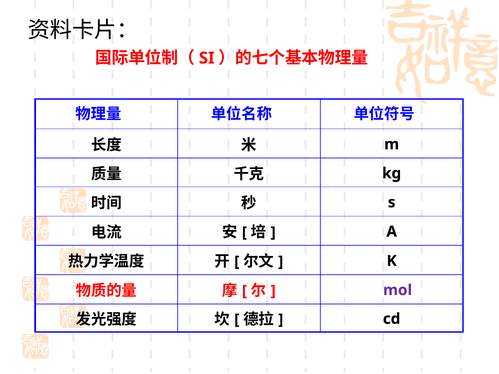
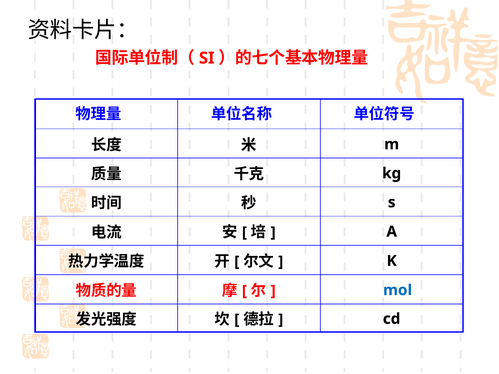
mol colour: purple -> blue
